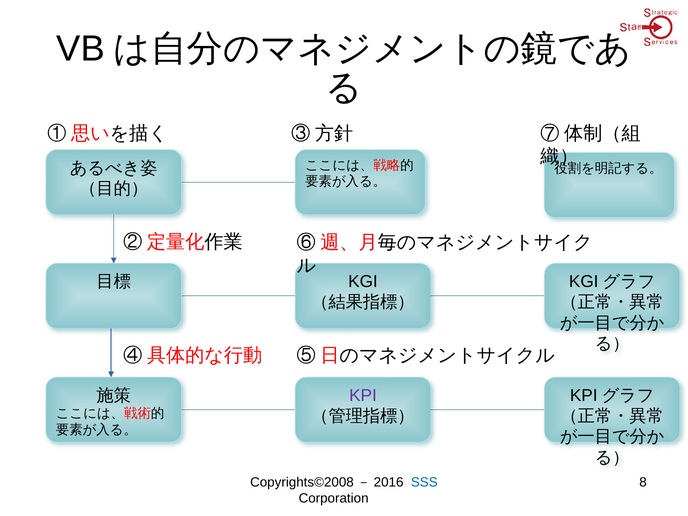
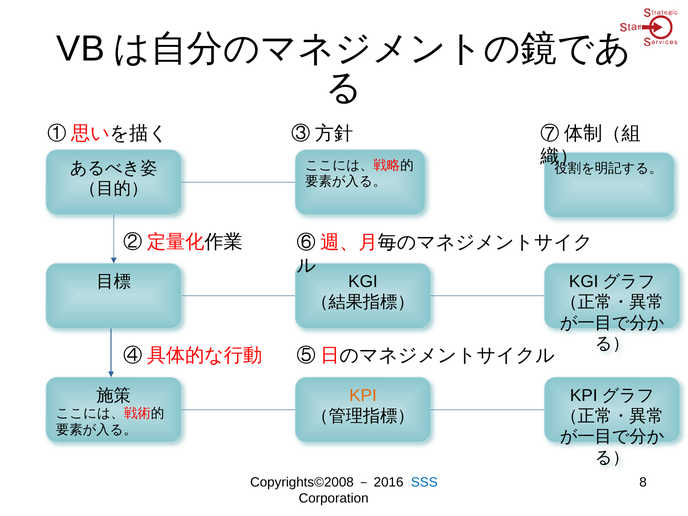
KPI colour: purple -> orange
